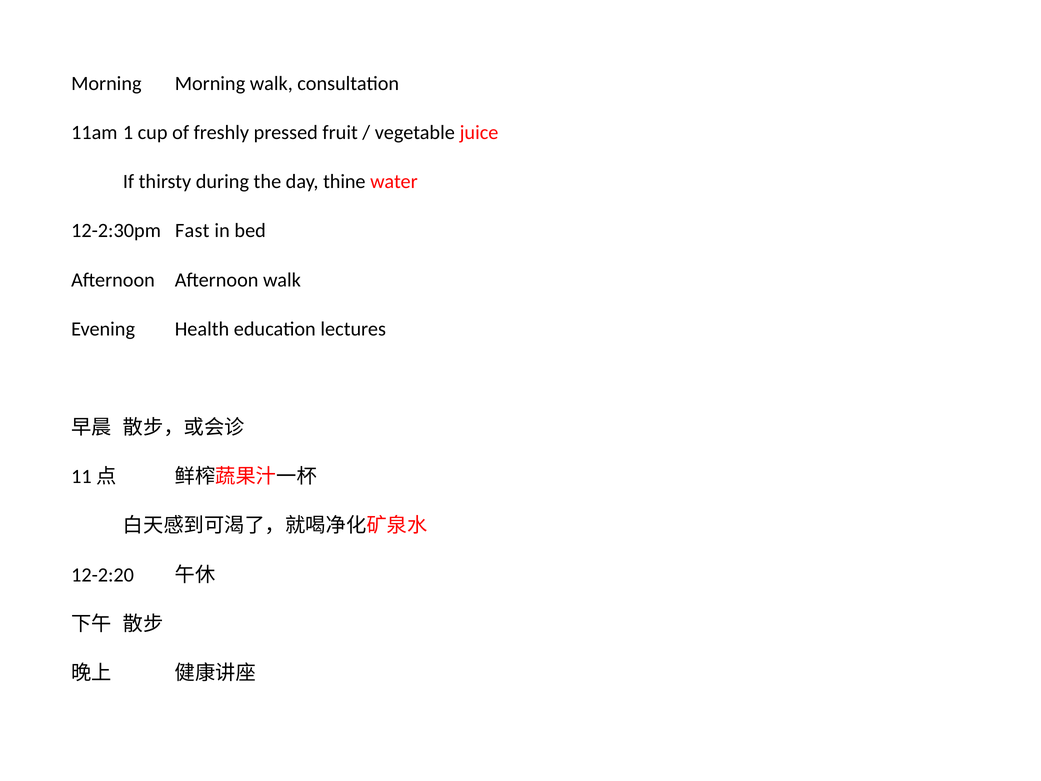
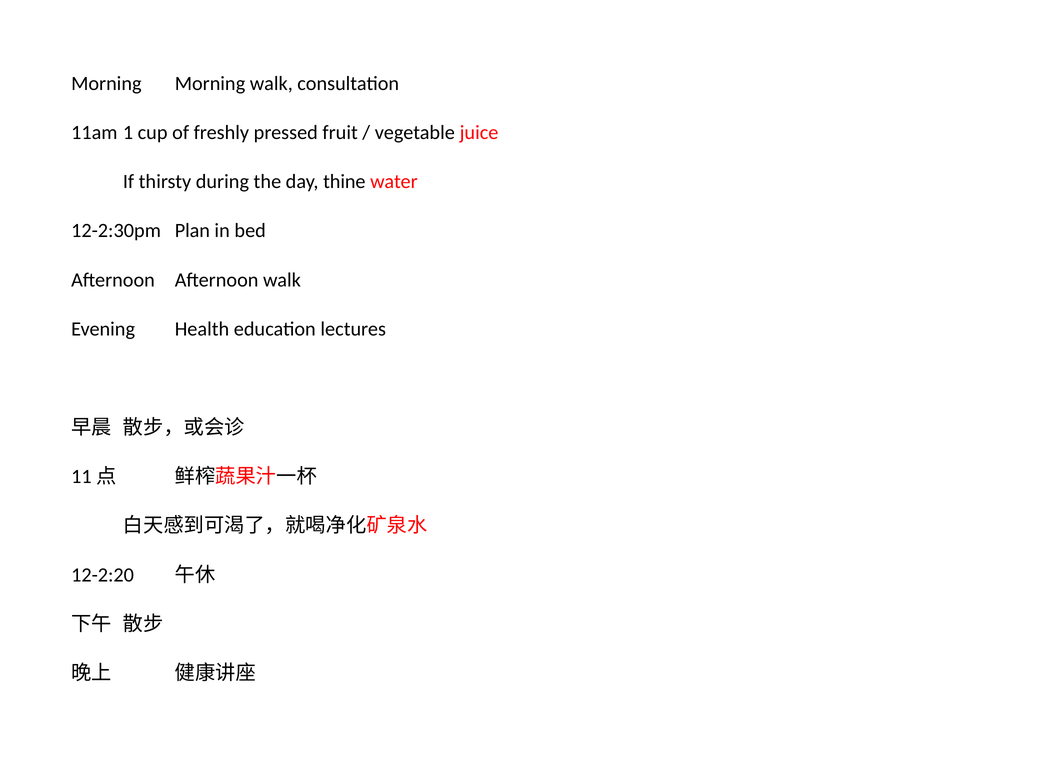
Fast: Fast -> Plan
